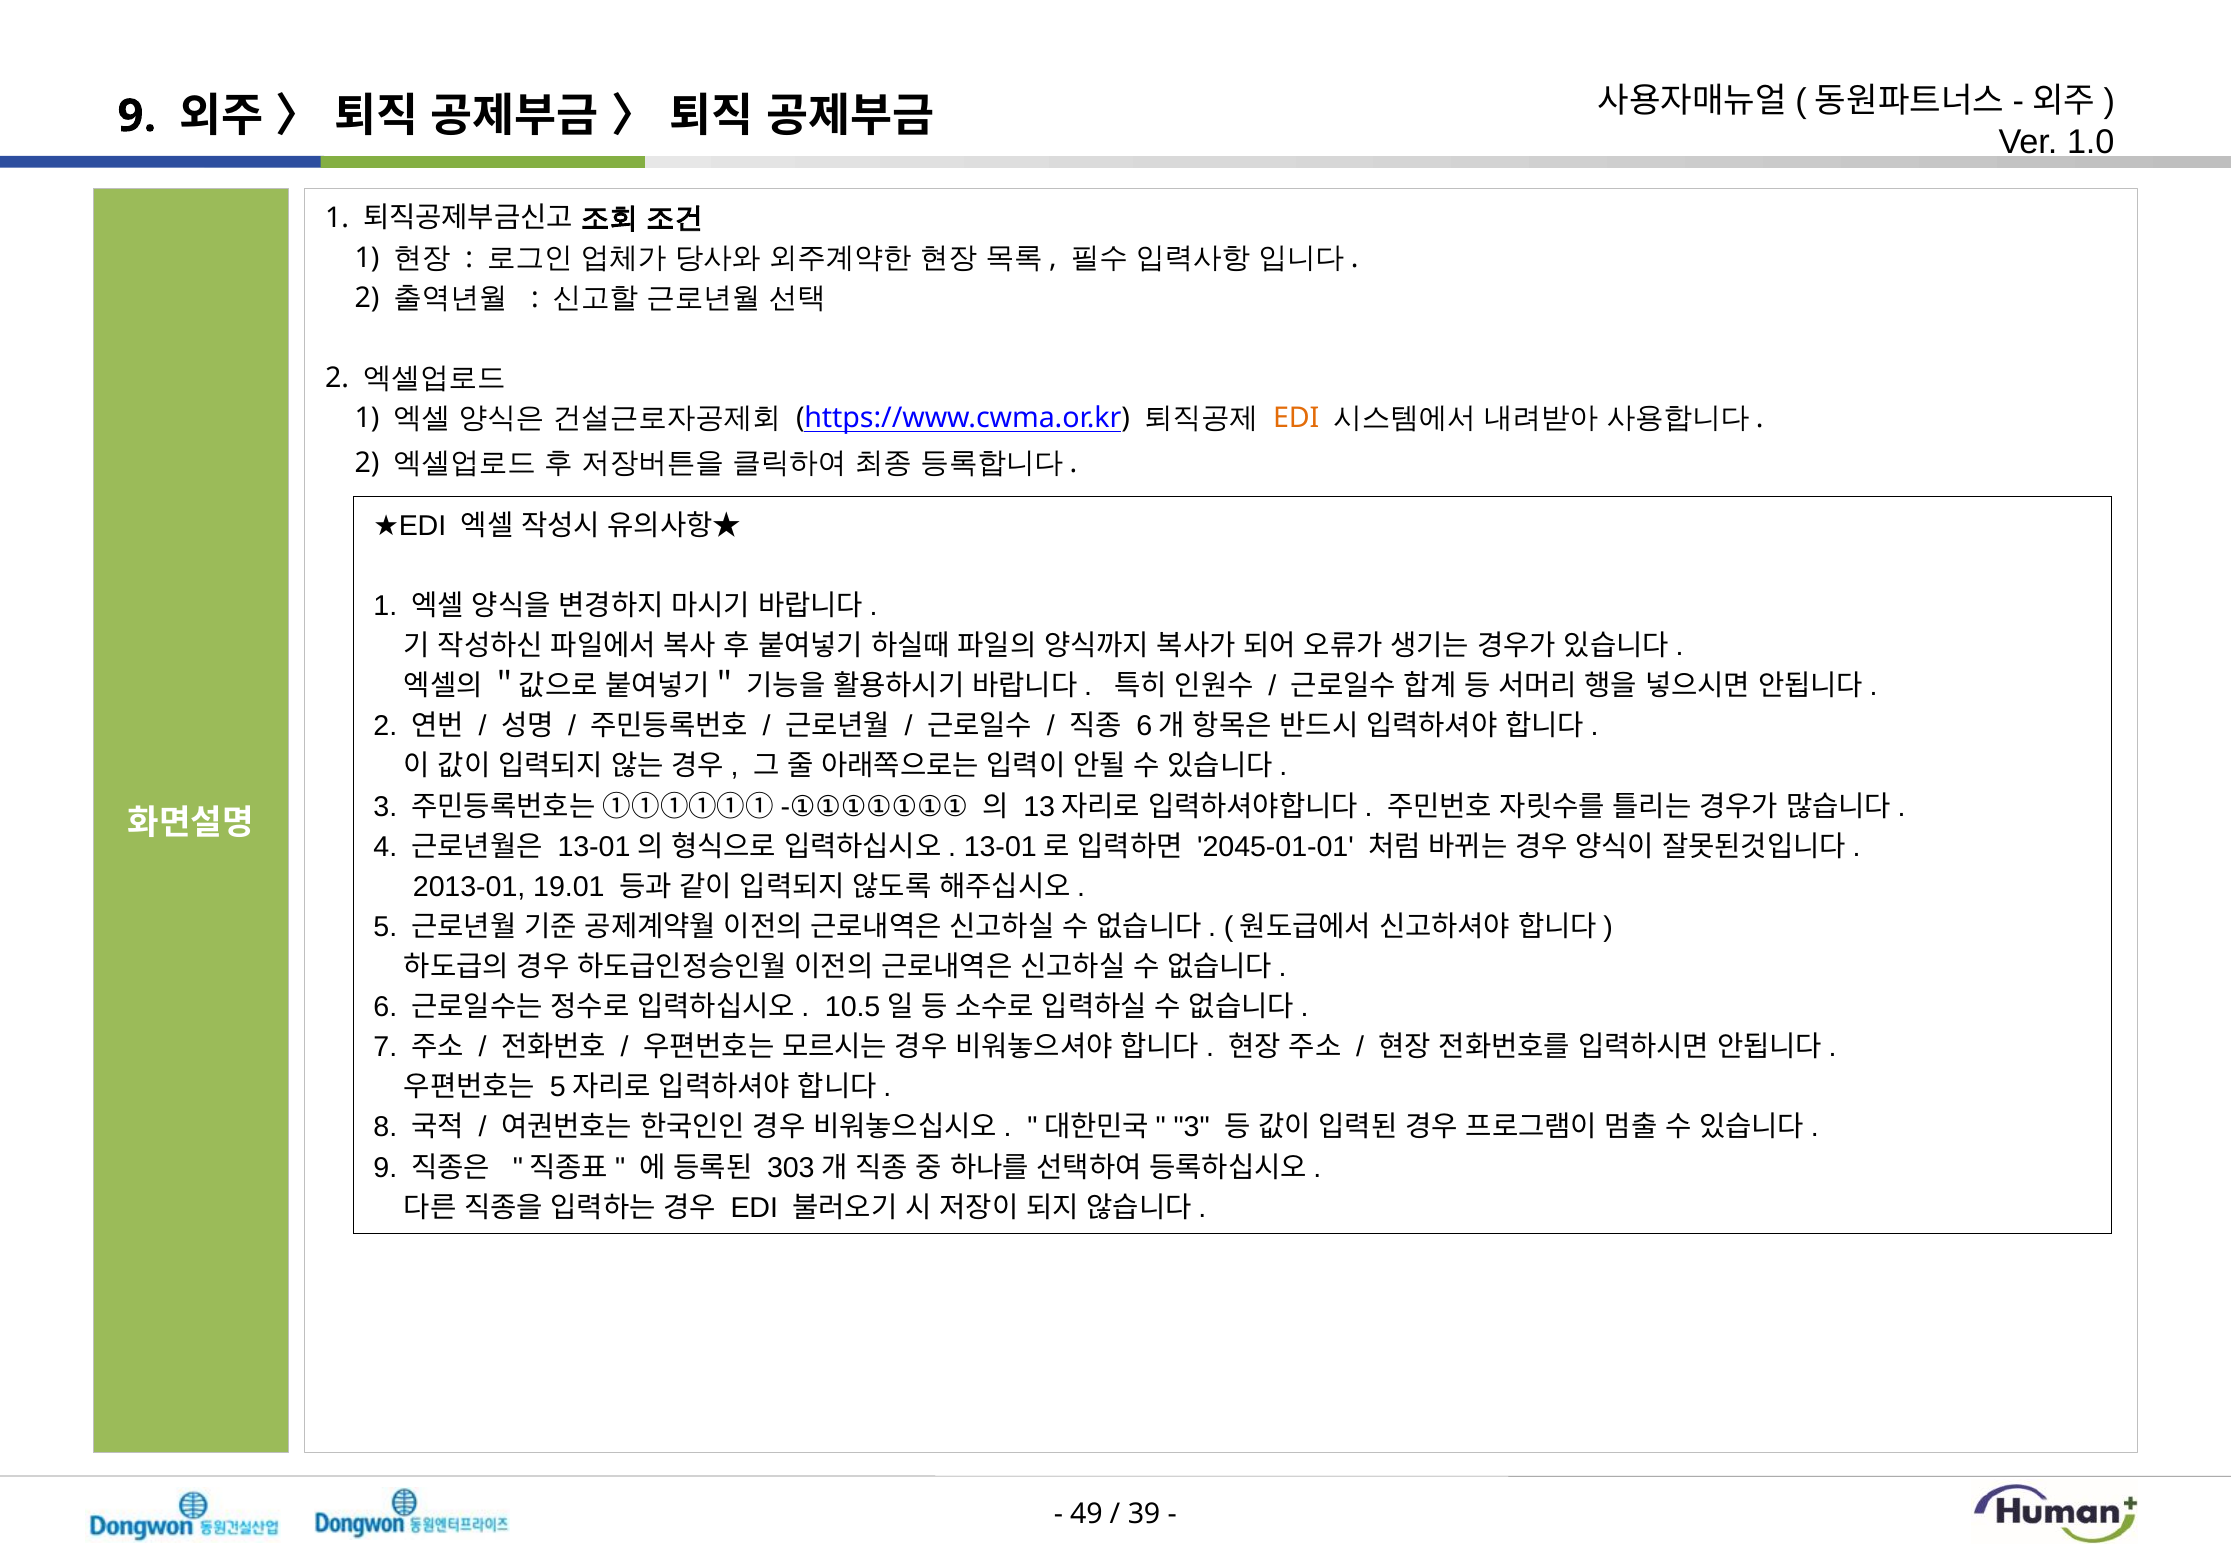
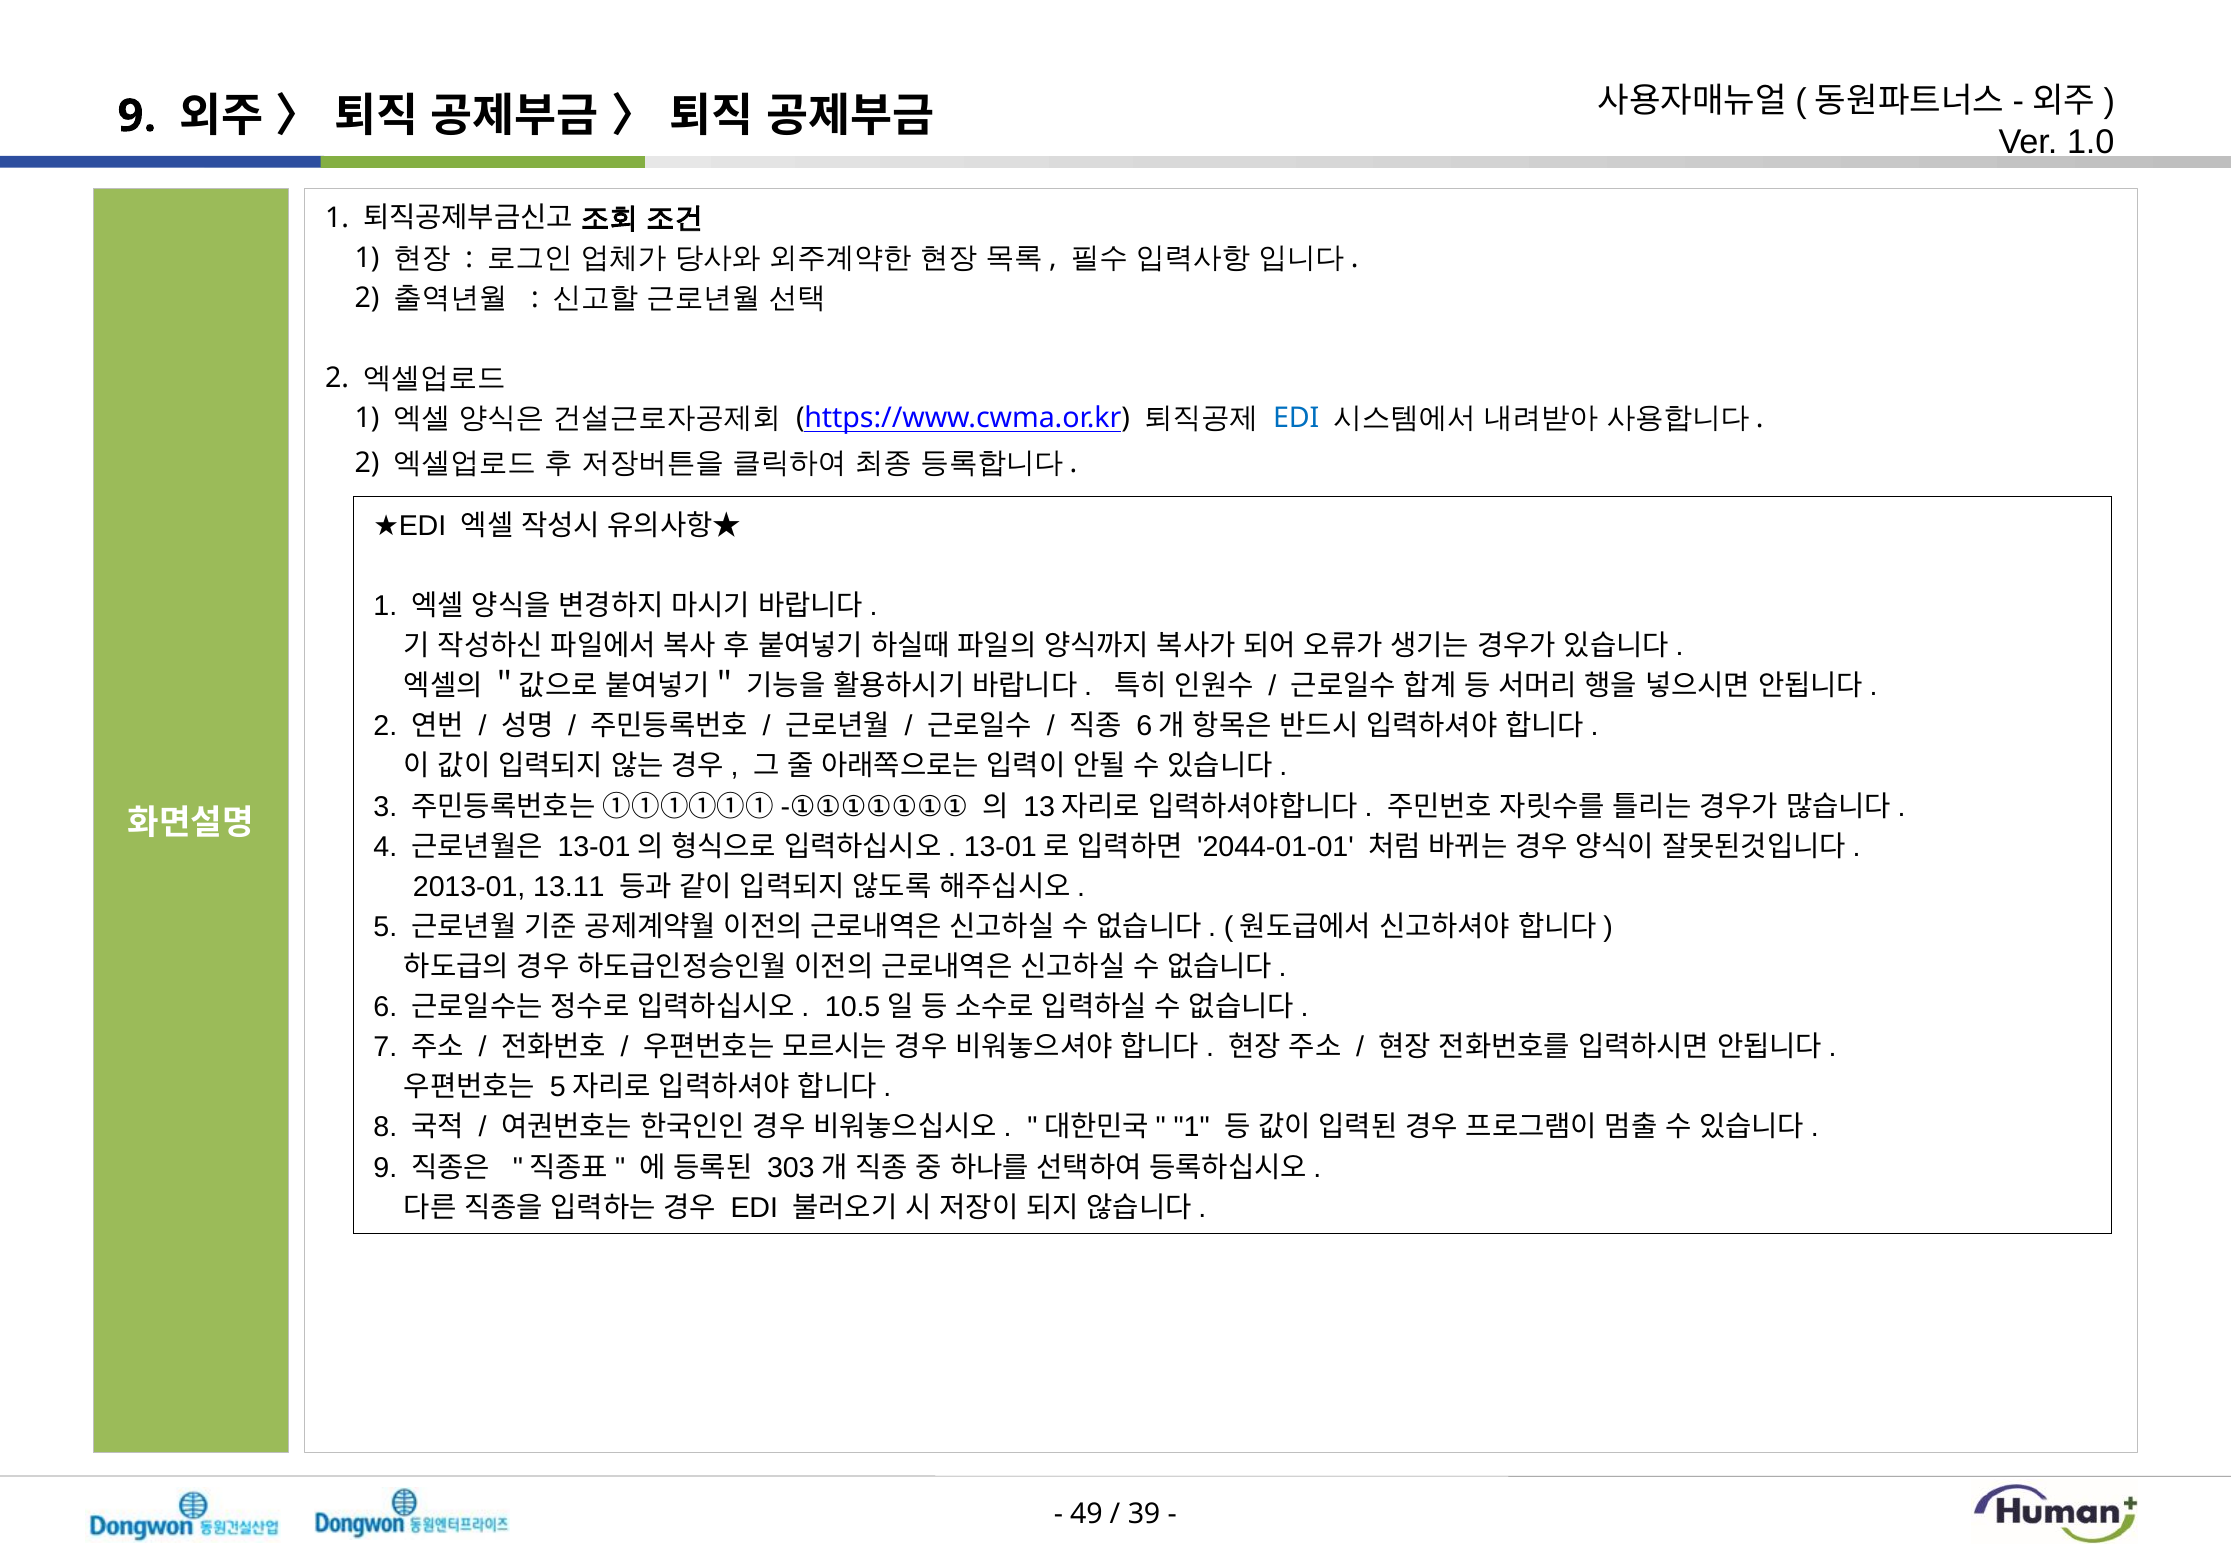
EDI at (1296, 419) colour: orange -> blue
2045-01-01: 2045-01-01 -> 2044-01-01
19.01: 19.01 -> 13.11
3 at (1192, 1128): 3 -> 1
